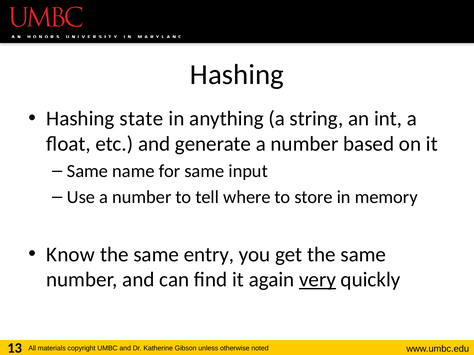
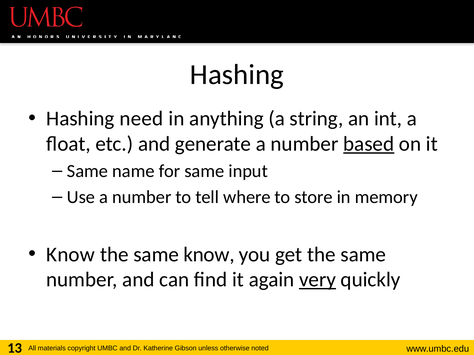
state: state -> need
based underline: none -> present
same entry: entry -> know
